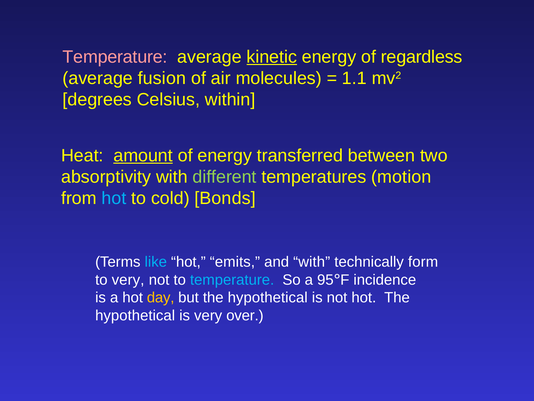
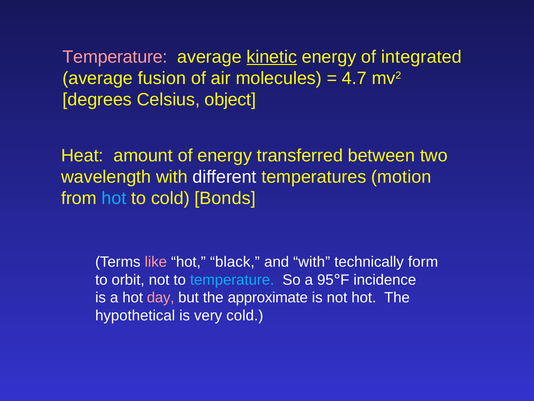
regardless: regardless -> integrated
1.1: 1.1 -> 4.7
within: within -> object
amount underline: present -> none
absorptivity: absorptivity -> wavelength
different colour: light green -> white
like colour: light blue -> pink
emits: emits -> black
to very: very -> orbit
day colour: yellow -> pink
but the hypothetical: hypothetical -> approximate
very over: over -> cold
